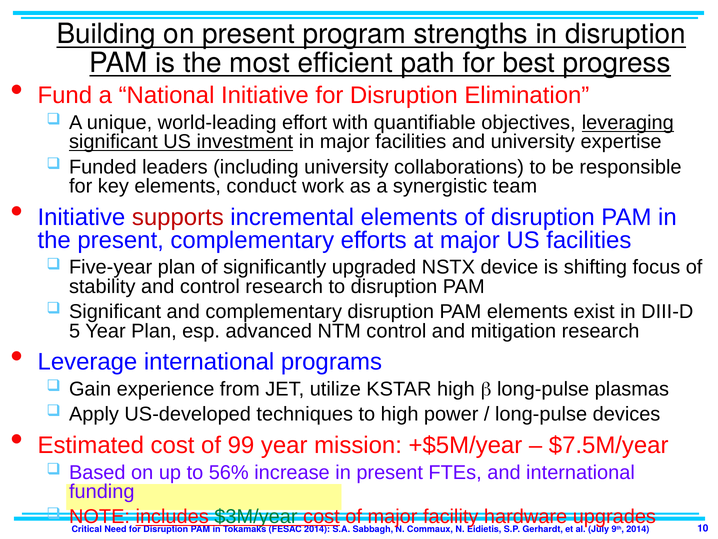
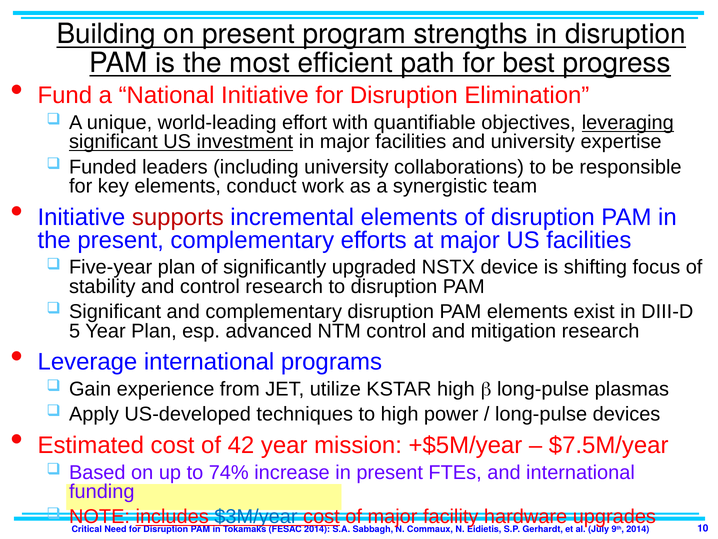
99: 99 -> 42
56%: 56% -> 74%
$3M/year colour: green -> blue
